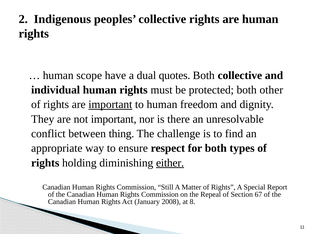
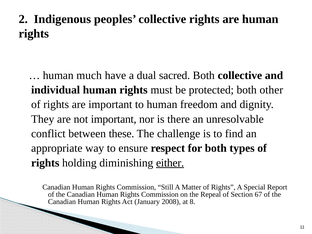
scope: scope -> much
quotes: quotes -> sacred
important at (110, 104) underline: present -> none
thing: thing -> these
